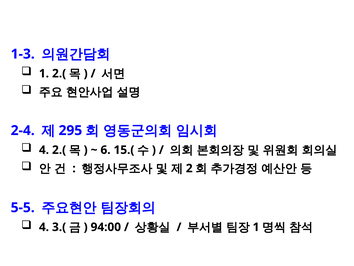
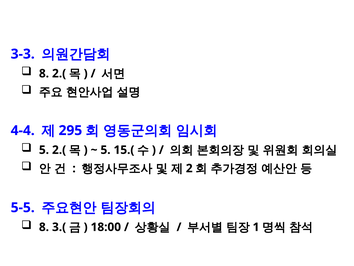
1-3: 1-3 -> 3-3
1 at (44, 73): 1 -> 8
2-4: 2-4 -> 4-4
4 at (44, 150): 4 -> 5
6 at (106, 150): 6 -> 5
4 at (44, 227): 4 -> 8
94:00: 94:00 -> 18:00
